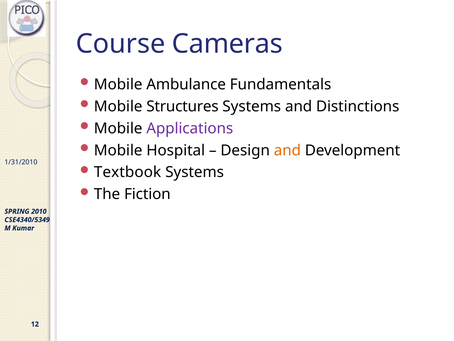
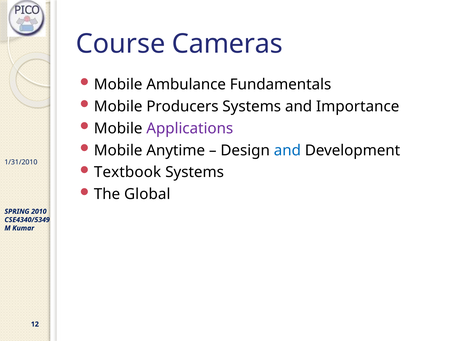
Structures: Structures -> Producers
Distinctions: Distinctions -> Importance
Hospital: Hospital -> Anytime
and at (287, 150) colour: orange -> blue
Fiction: Fiction -> Global
